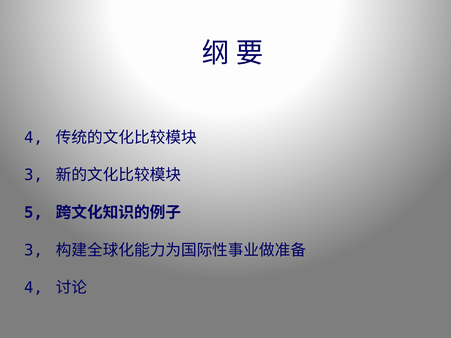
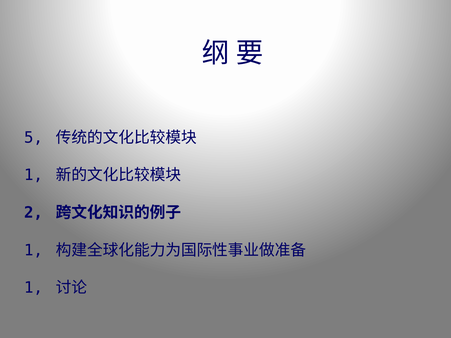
4 at (33, 138): 4 -> 5
3 at (33, 175): 3 -> 1
5: 5 -> 2
3 at (33, 250): 3 -> 1
4 at (33, 288): 4 -> 1
